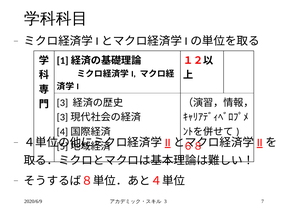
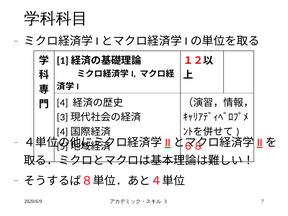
3 at (62, 103): 3 -> 4
